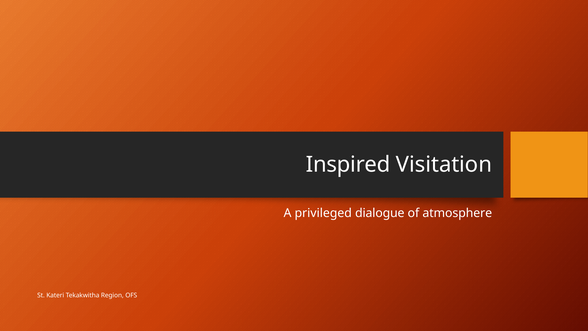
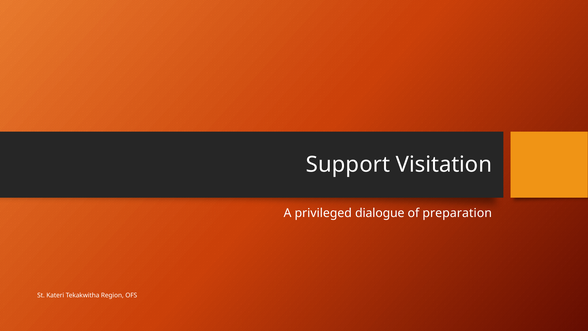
Inspired: Inspired -> Support
atmosphere: atmosphere -> preparation
